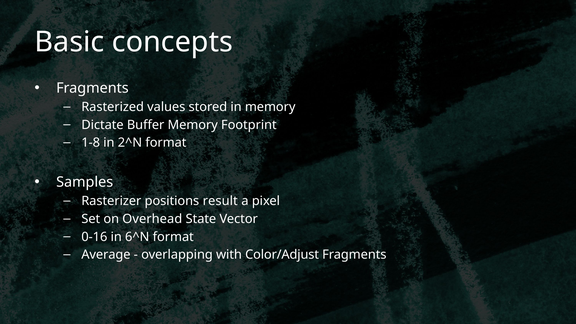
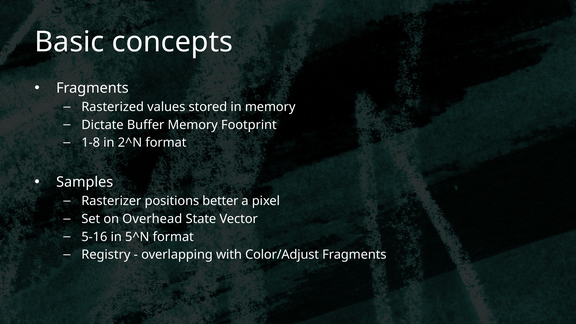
result: result -> better
0-16: 0-16 -> 5-16
6^N: 6^N -> 5^N
Average: Average -> Registry
